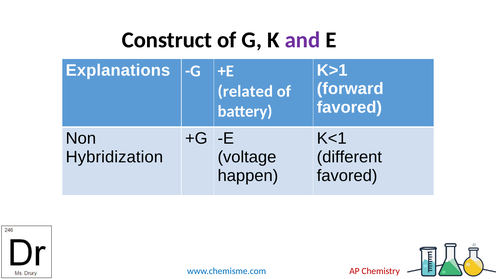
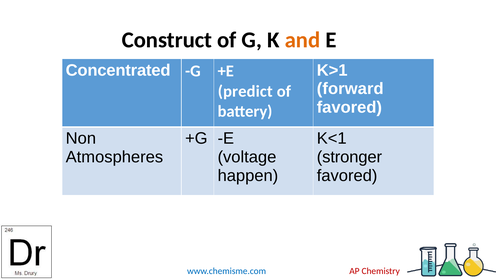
and colour: purple -> orange
Explanations: Explanations -> Concentrated
related: related -> predict
Hybridization: Hybridization -> Atmospheres
different: different -> stronger
